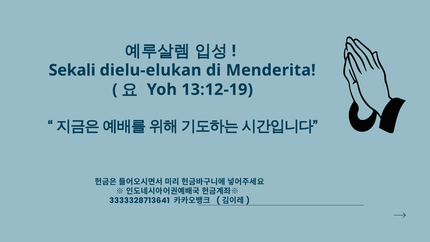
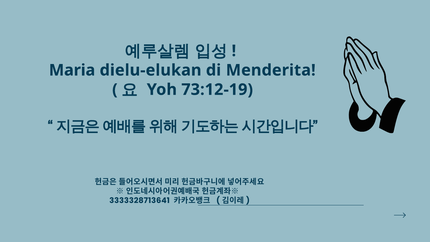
Sekali: Sekali -> Maria
13:12-19: 13:12-19 -> 73:12-19
